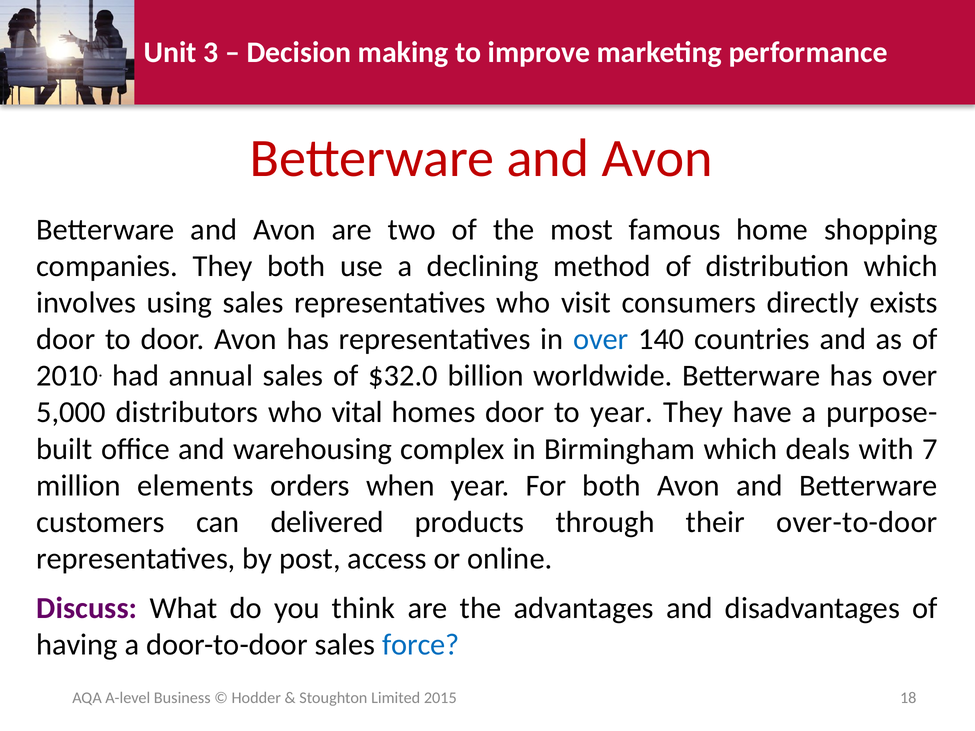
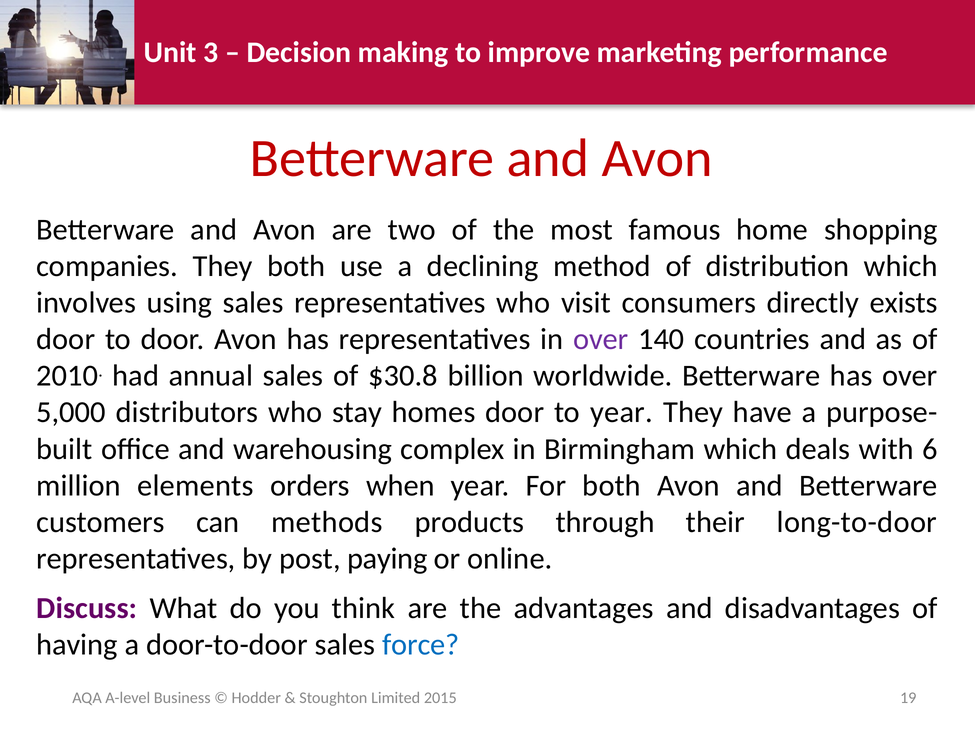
over at (601, 339) colour: blue -> purple
$32.0: $32.0 -> $30.8
vital: vital -> stay
7: 7 -> 6
delivered: delivered -> methods
over-to-door: over-to-door -> long-to-door
access: access -> paying
18: 18 -> 19
